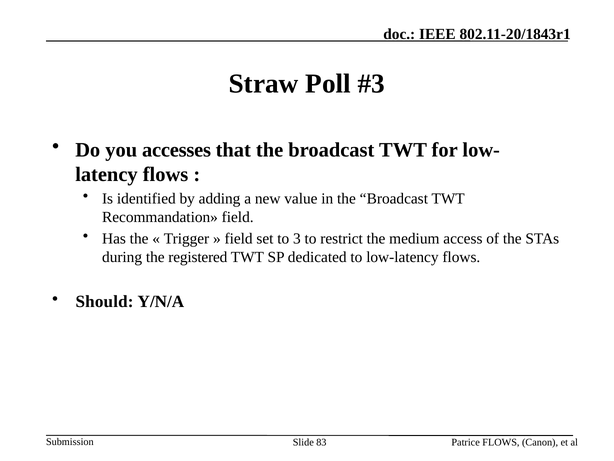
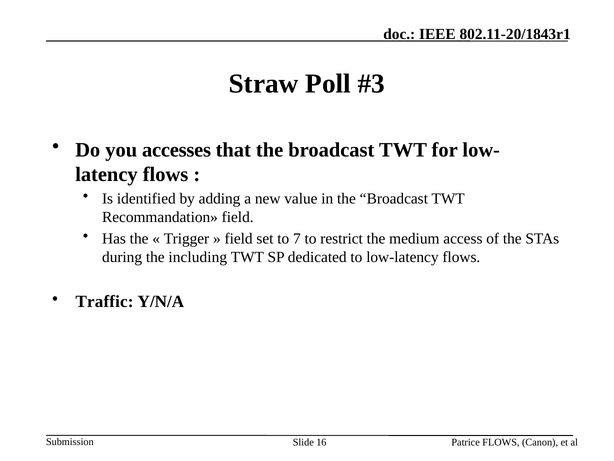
3: 3 -> 7
registered: registered -> including
Should: Should -> Traffic
83: 83 -> 16
